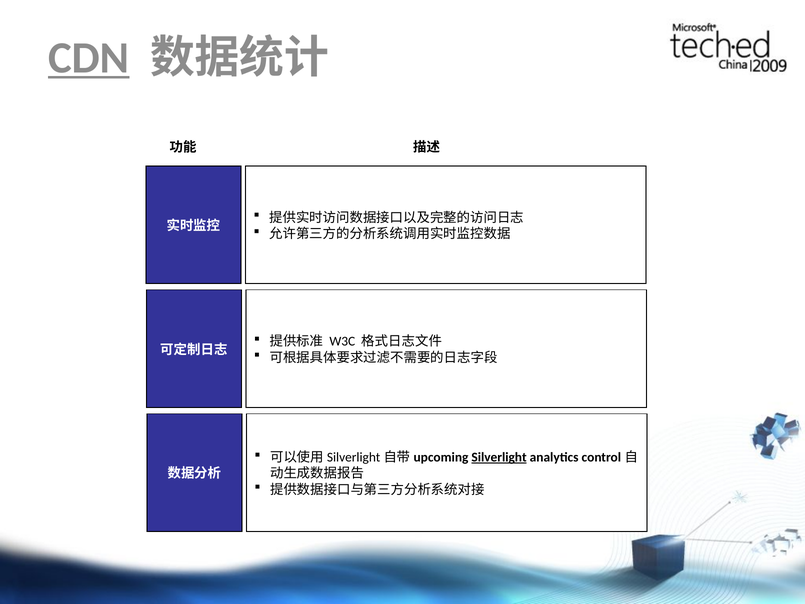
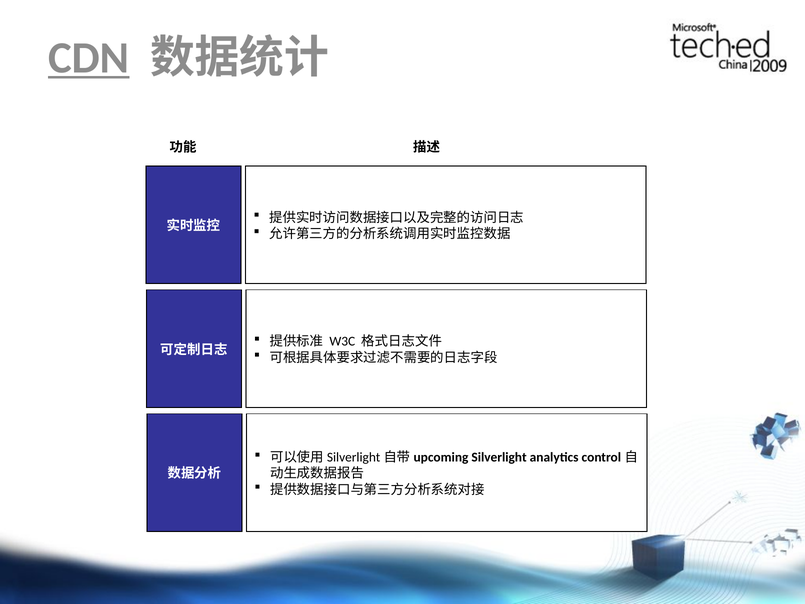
Silverlight underline: present -> none
